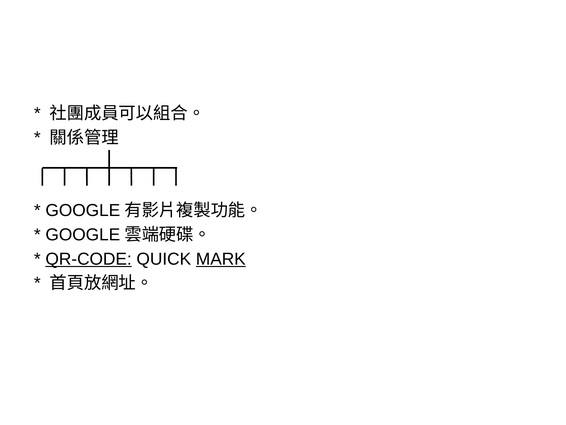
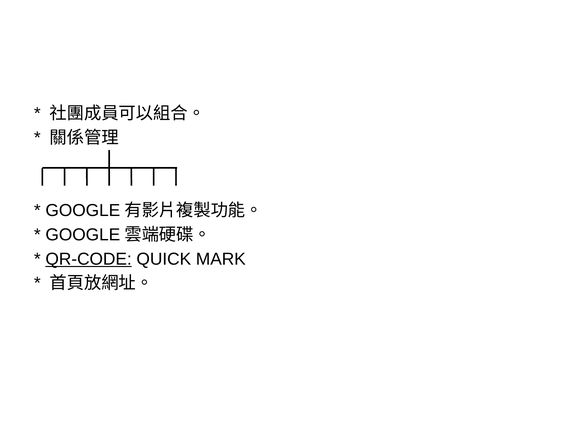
MARK underline: present -> none
